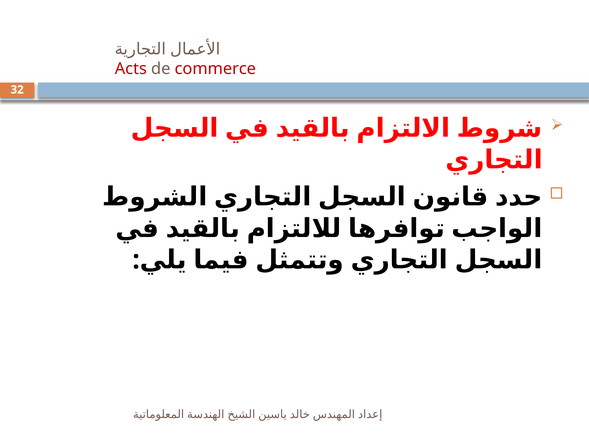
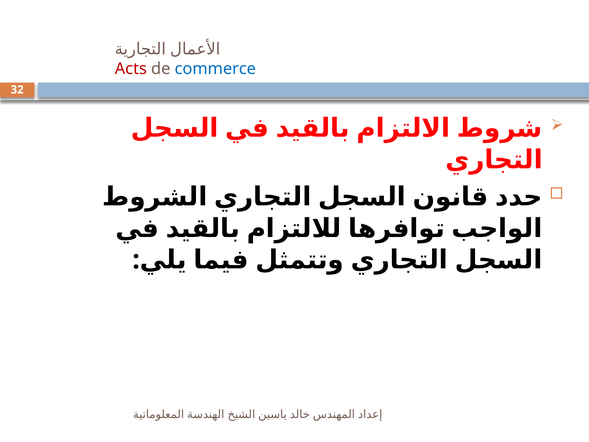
commerce colour: red -> blue
